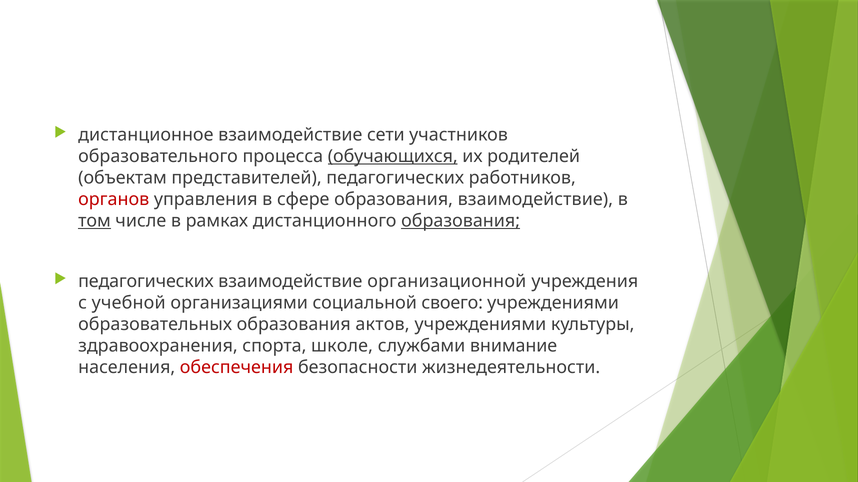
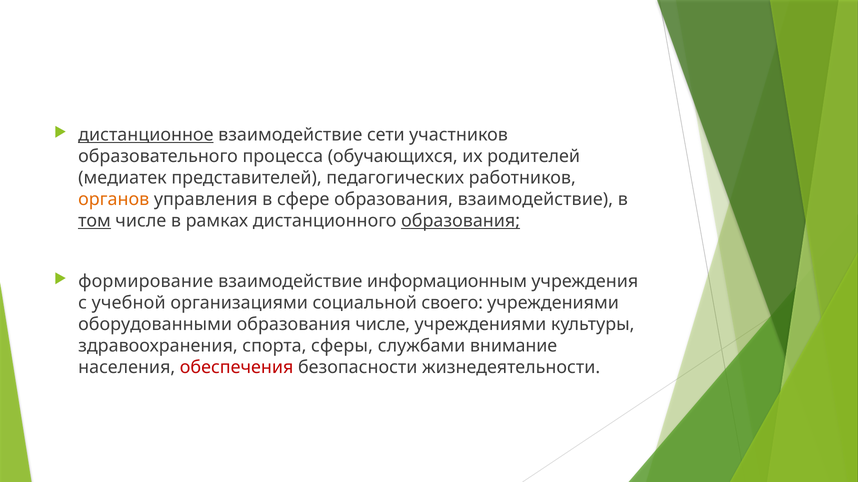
дистанционное underline: none -> present
обучающихся underline: present -> none
объектам: объектам -> медиатек
органов colour: red -> orange
педагогических at (146, 282): педагогических -> формирование
организационной: организационной -> информационным
образовательных: образовательных -> оборудованными
образования актов: актов -> числе
школе: школе -> сферы
